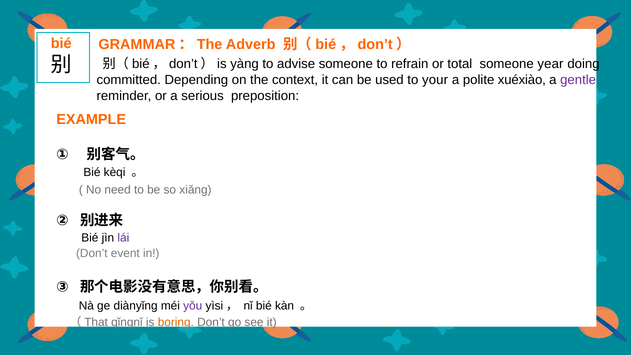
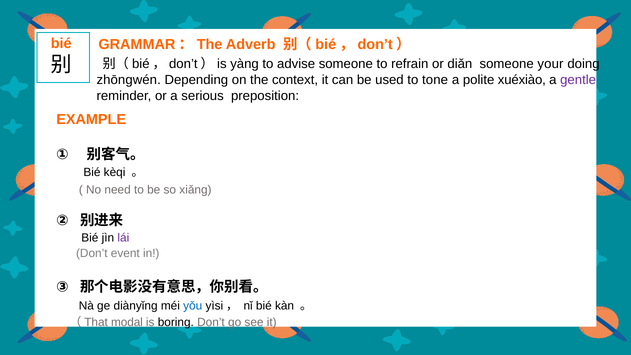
total: total -> diǎn
year: year -> your
committed: committed -> zhōngwén
your: your -> tone
yǒu colour: purple -> blue
qǐngnǐ: qǐngnǐ -> modal
boring colour: orange -> black
